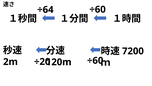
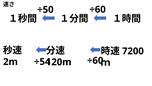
÷64: ÷64 -> ÷50
÷20: ÷20 -> ÷54
